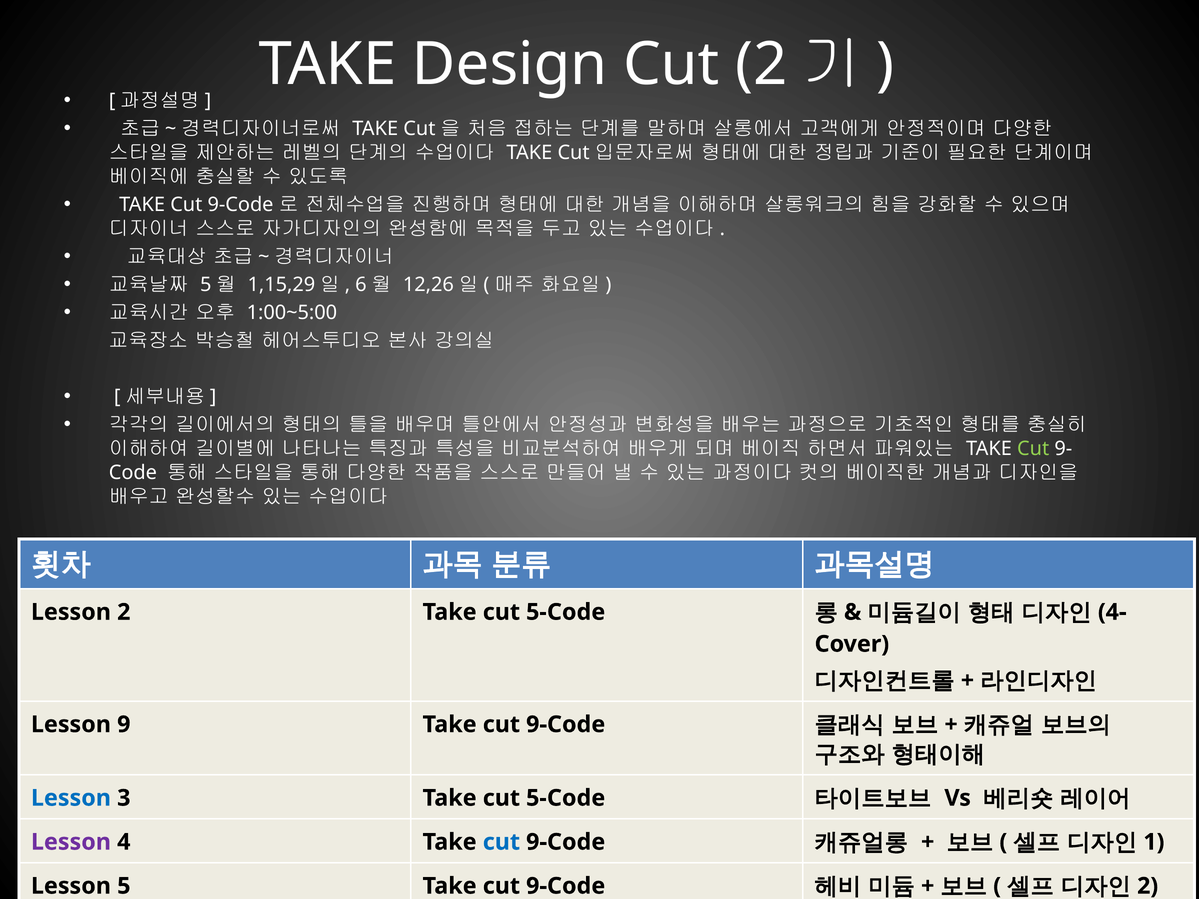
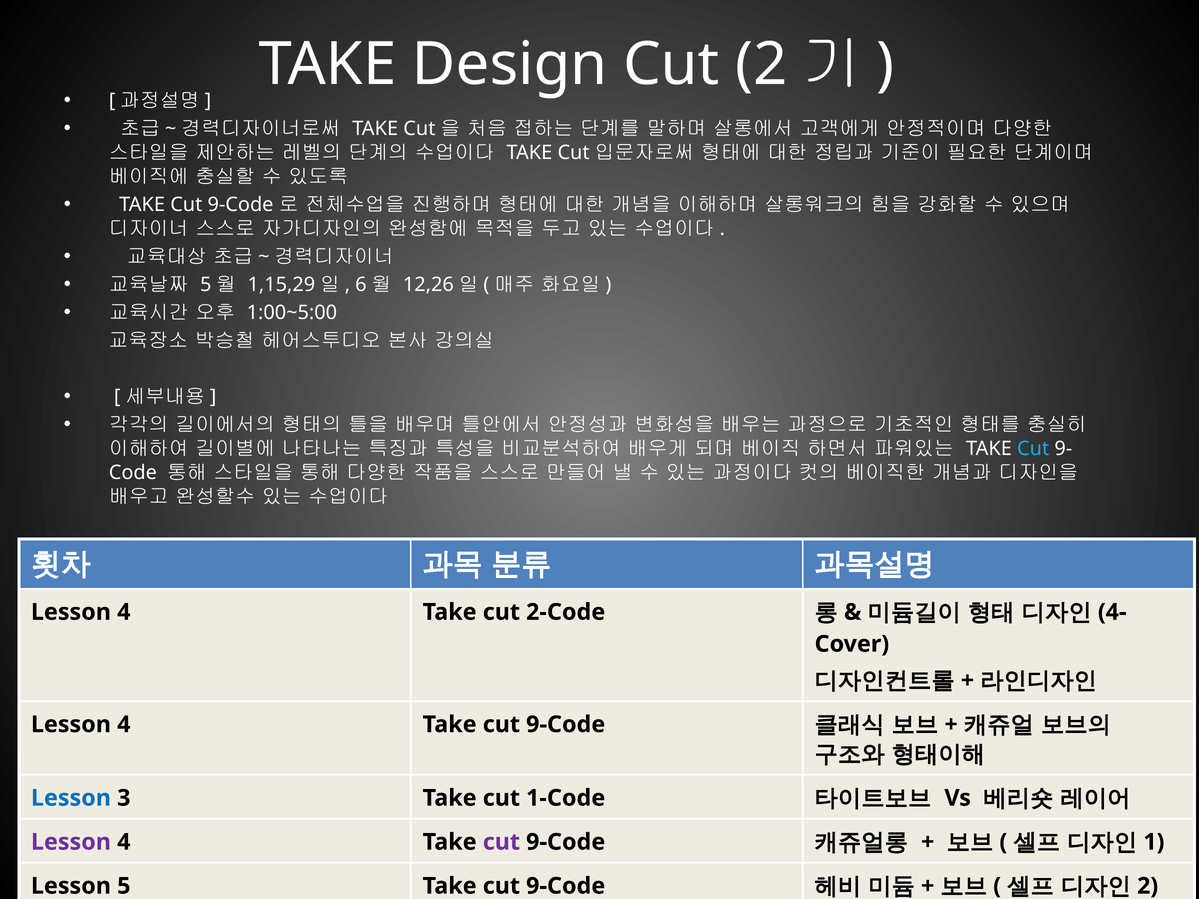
Cut at (1033, 449) colour: light green -> light blue
2 at (124, 612): 2 -> 4
5-Code at (566, 612): 5-Code -> 2-Code
9 at (124, 725): 9 -> 4
3 Take cut 5-Code: 5-Code -> 1-Code
cut at (501, 842) colour: blue -> purple
